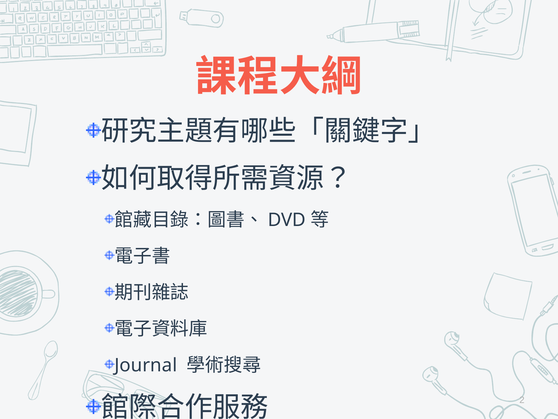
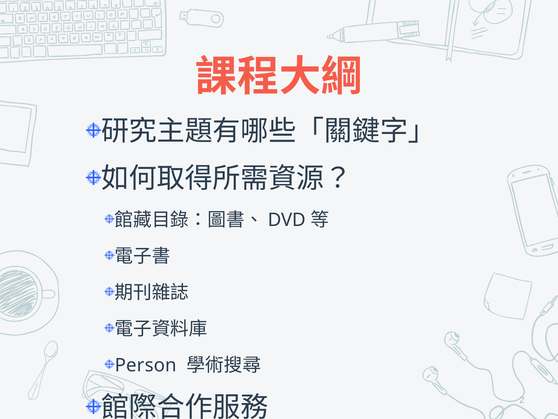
Journal: Journal -> Person
